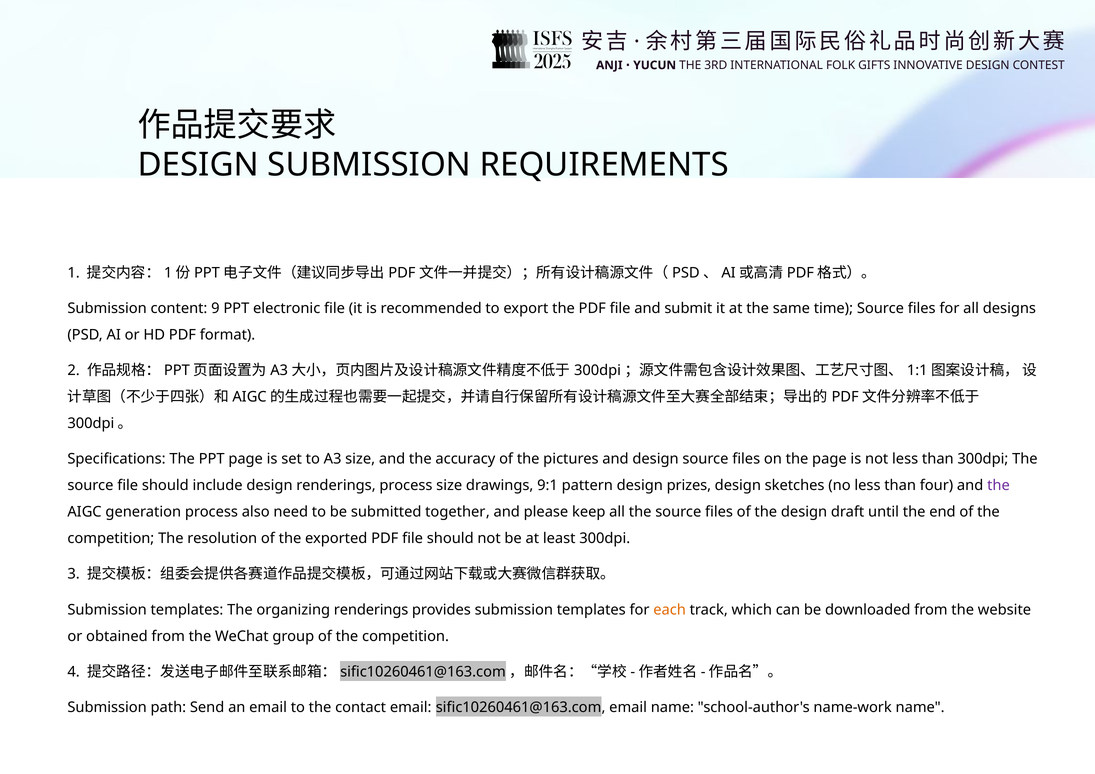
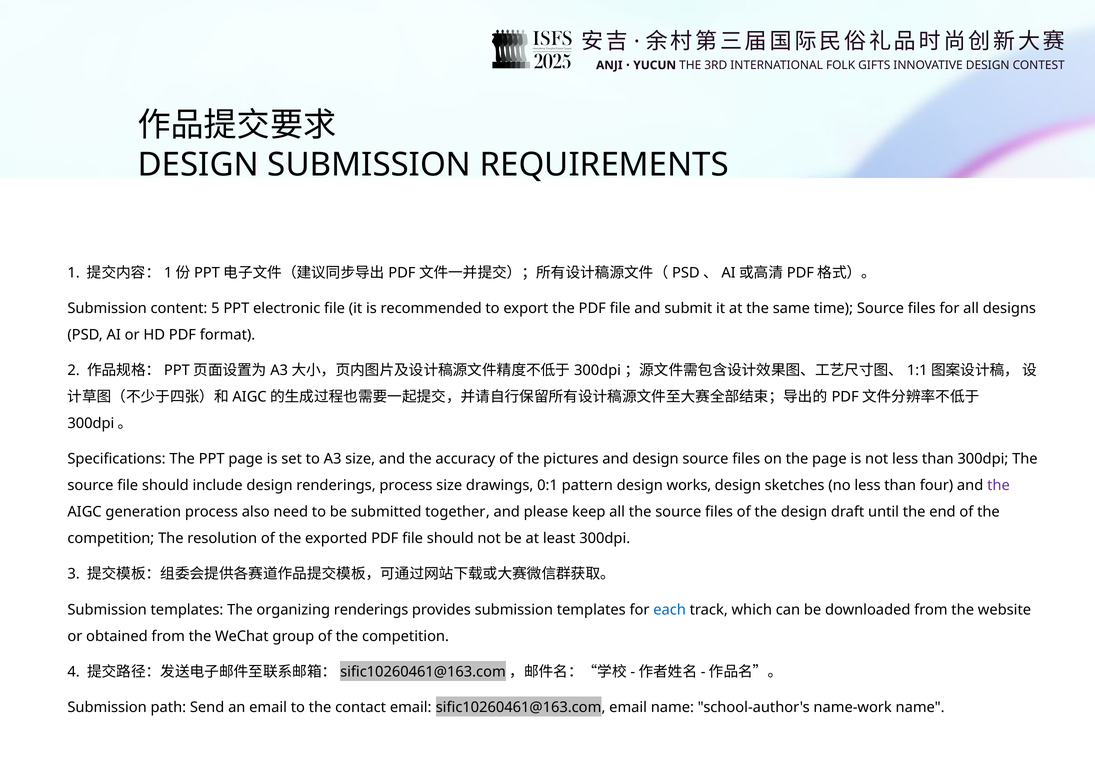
9: 9 -> 5
9:1: 9:1 -> 0:1
prizes: prizes -> works
each colour: orange -> blue
